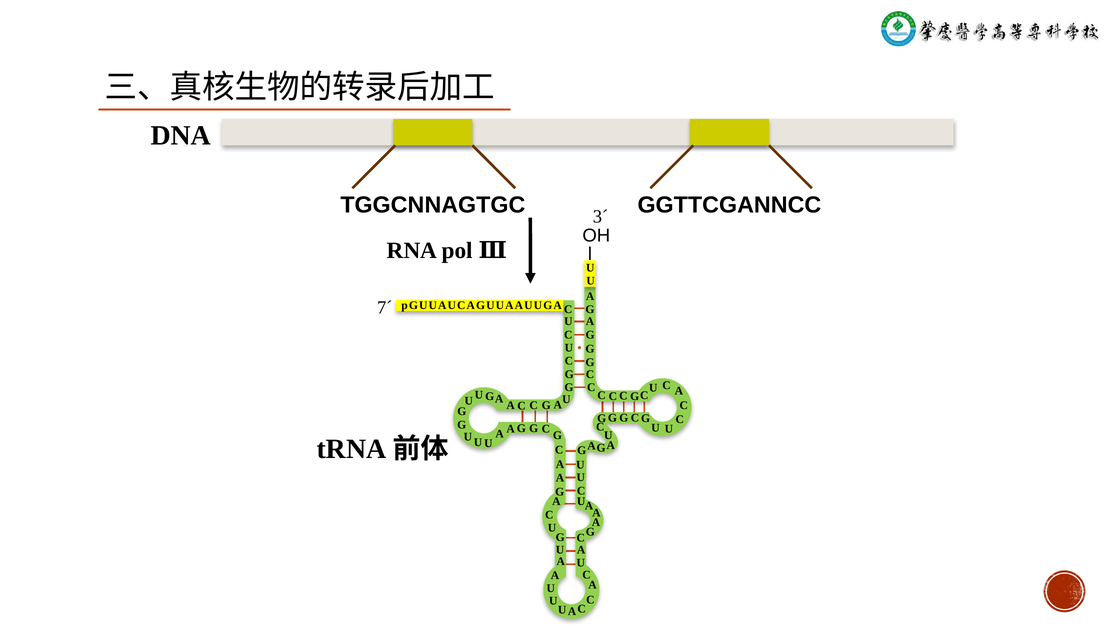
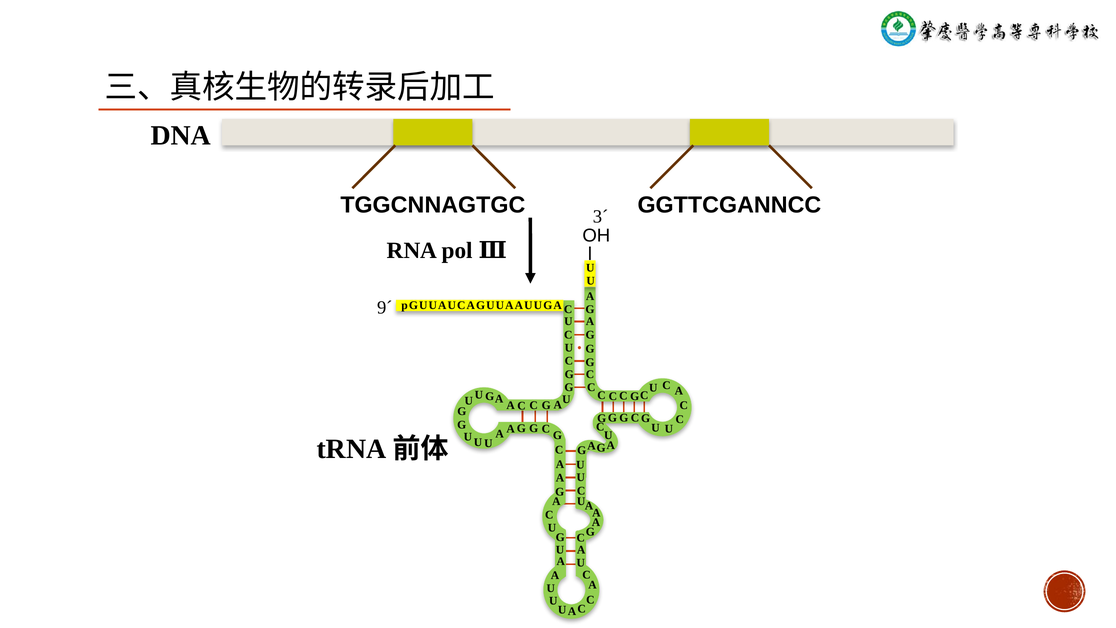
7´: 7´ -> 9´
